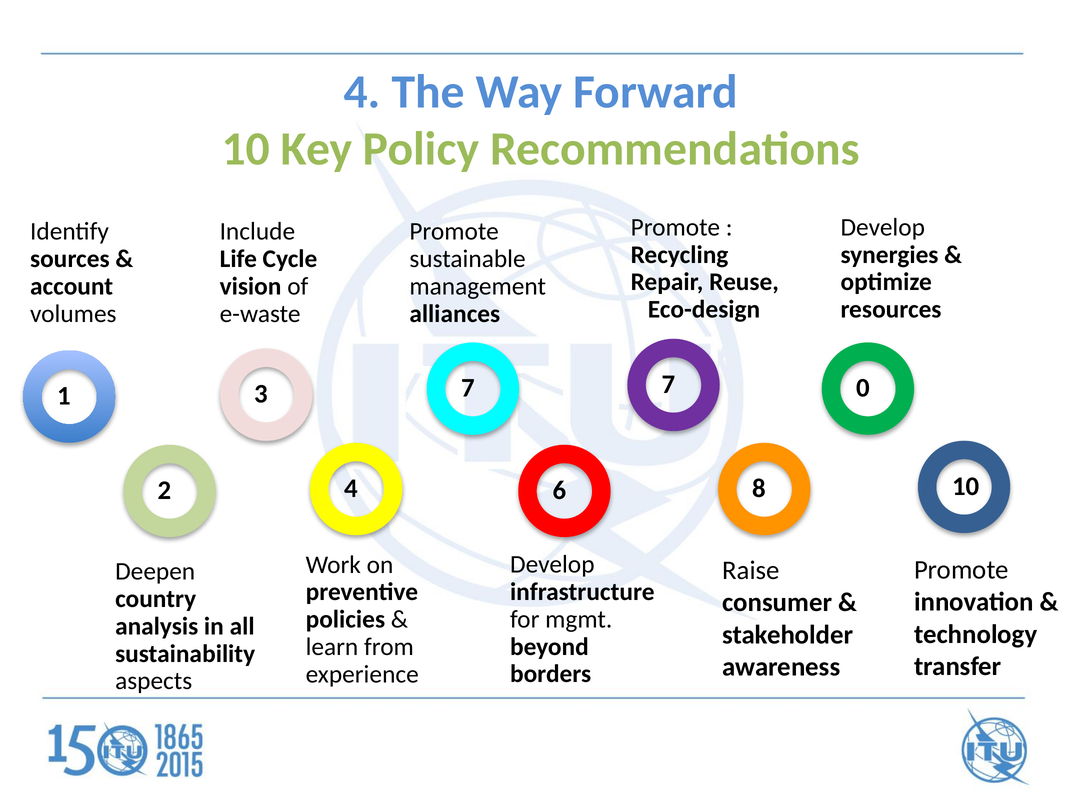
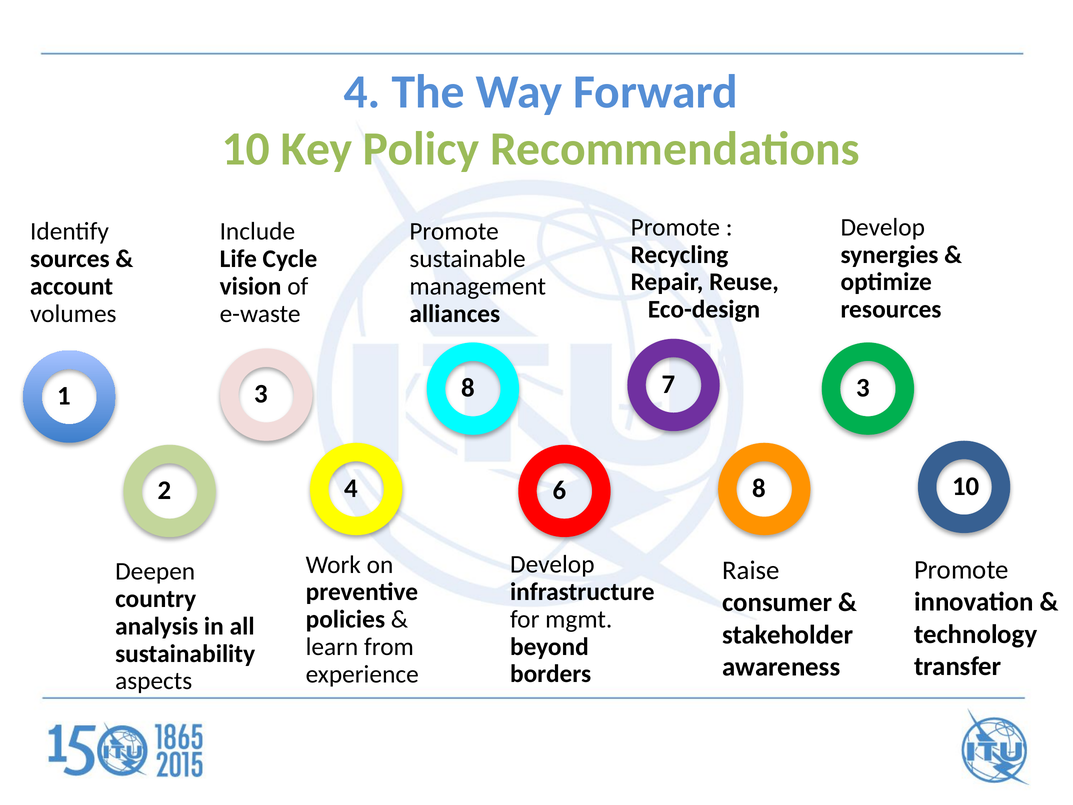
7 0: 0 -> 3
3 7: 7 -> 8
